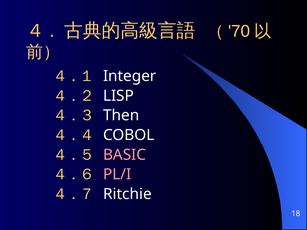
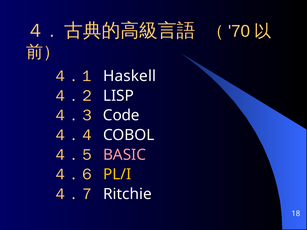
Integer: Integer -> Haskell
Then: Then -> Code
PL/I colour: pink -> yellow
